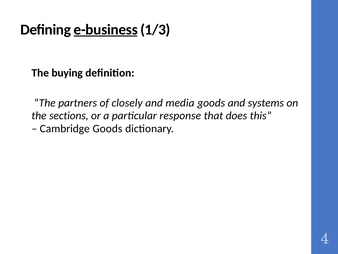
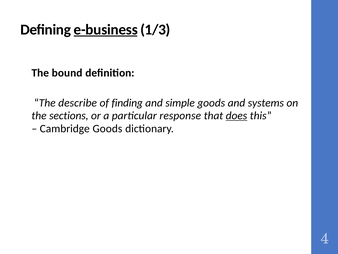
buying: buying -> bound
partners: partners -> describe
closely: closely -> finding
media: media -> simple
does underline: none -> present
